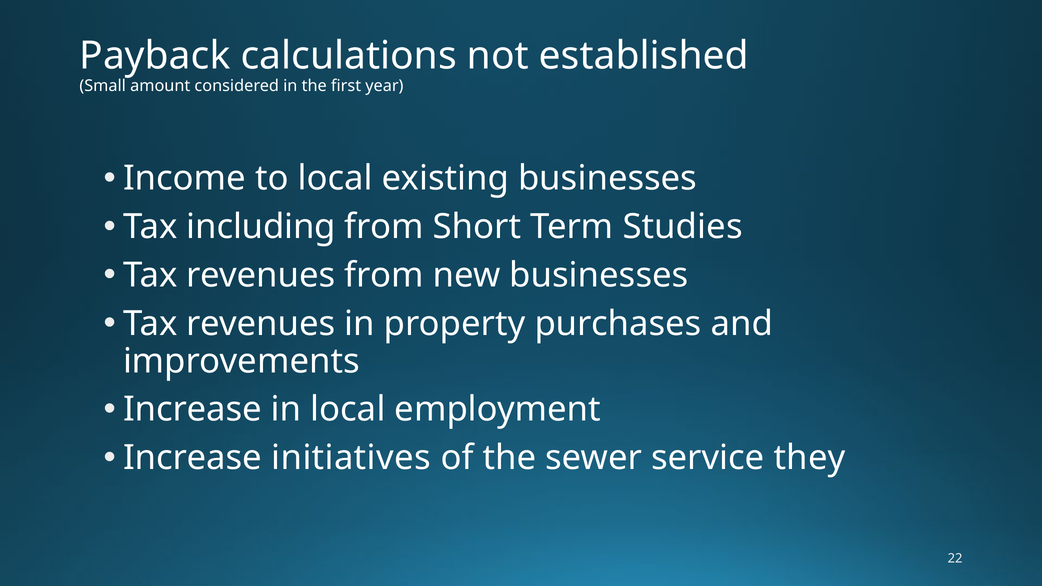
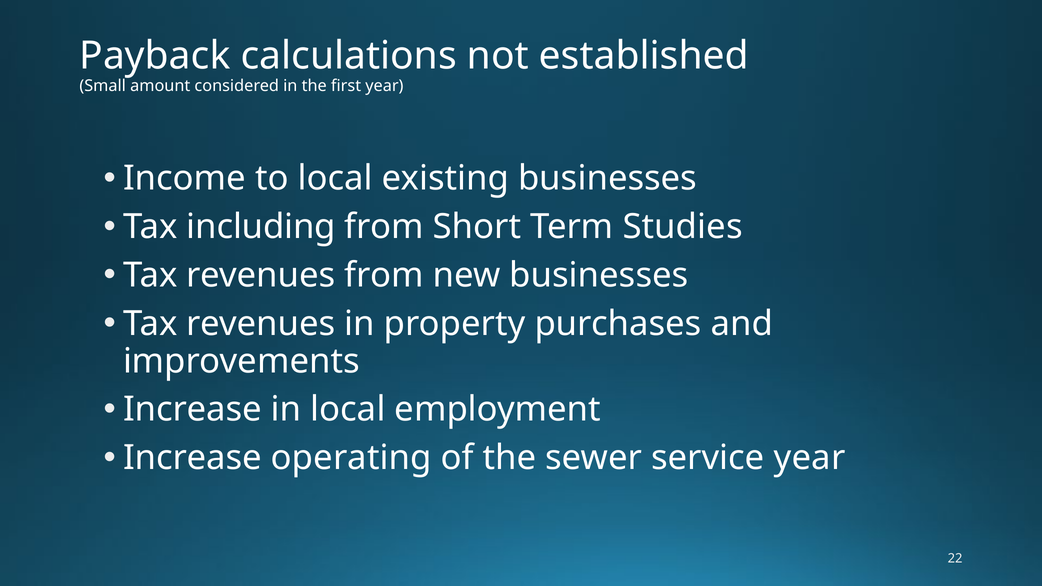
initiatives: initiatives -> operating
service they: they -> year
